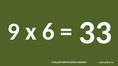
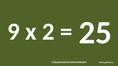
6: 6 -> 2
33: 33 -> 25
